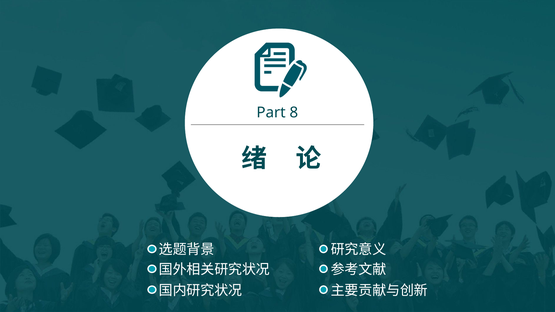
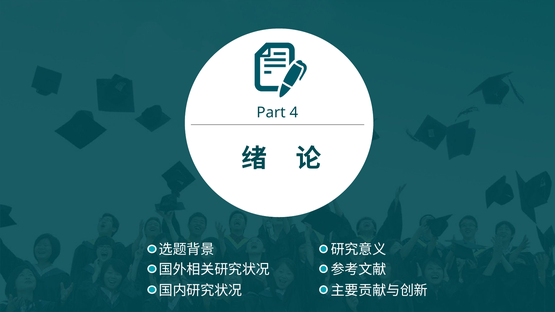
8: 8 -> 4
